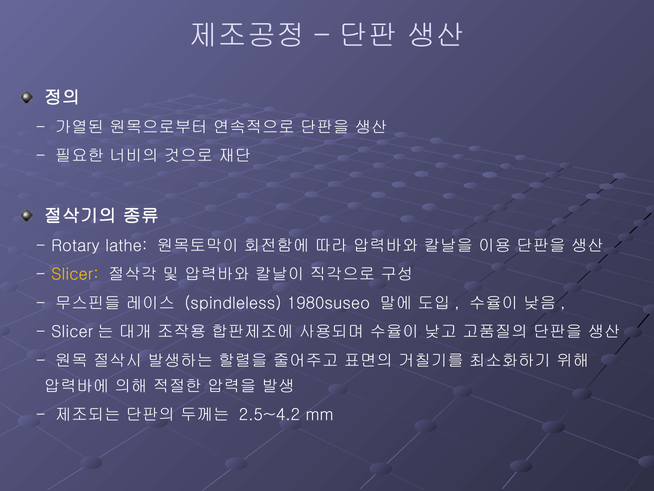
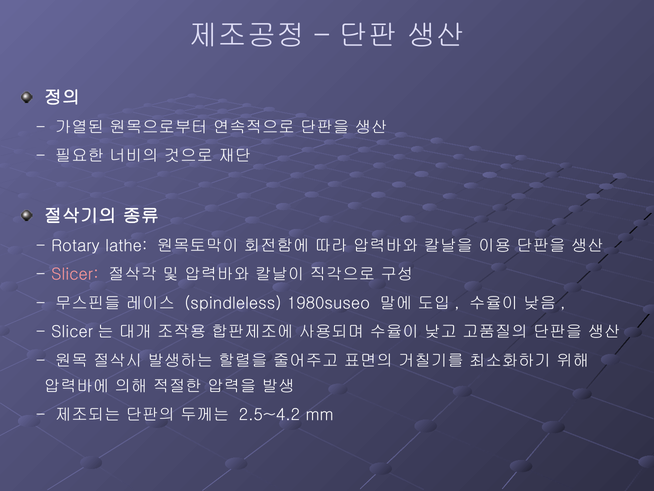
Slicer colour: yellow -> pink
